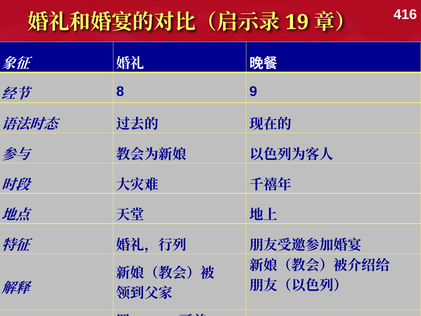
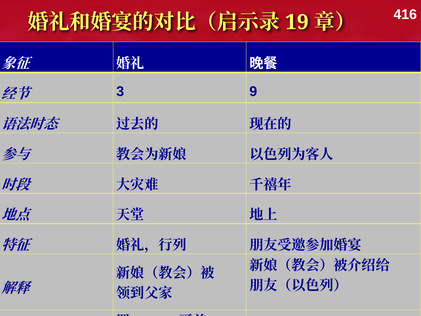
8: 8 -> 3
